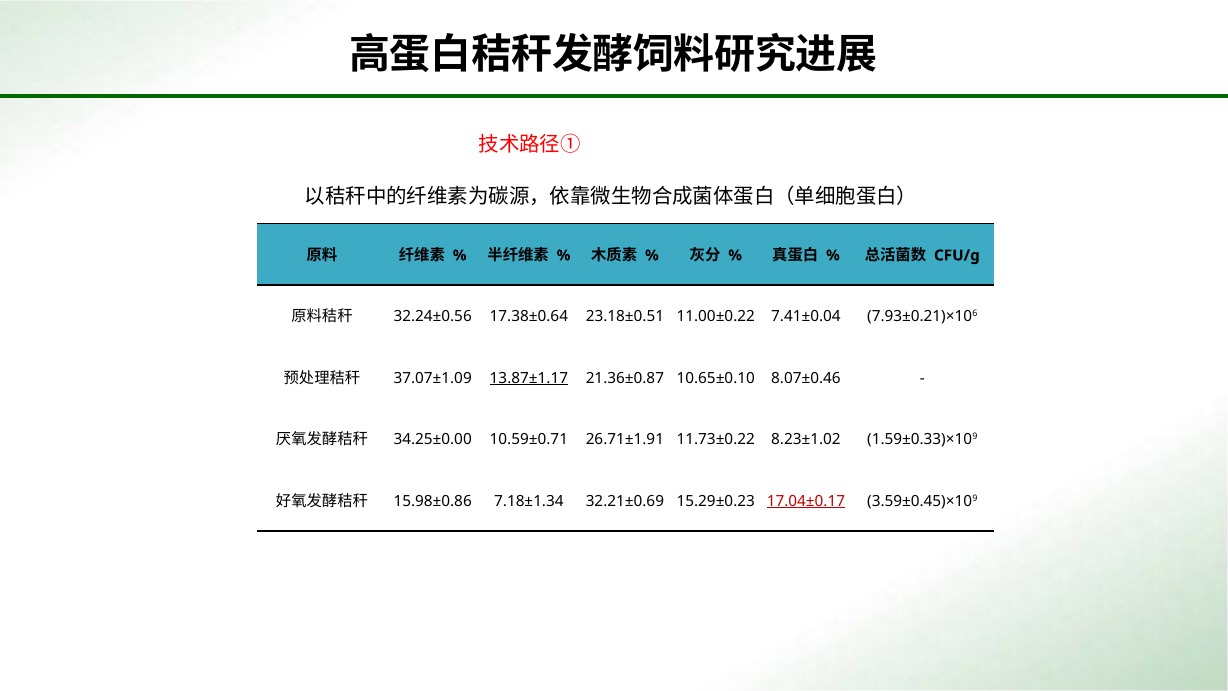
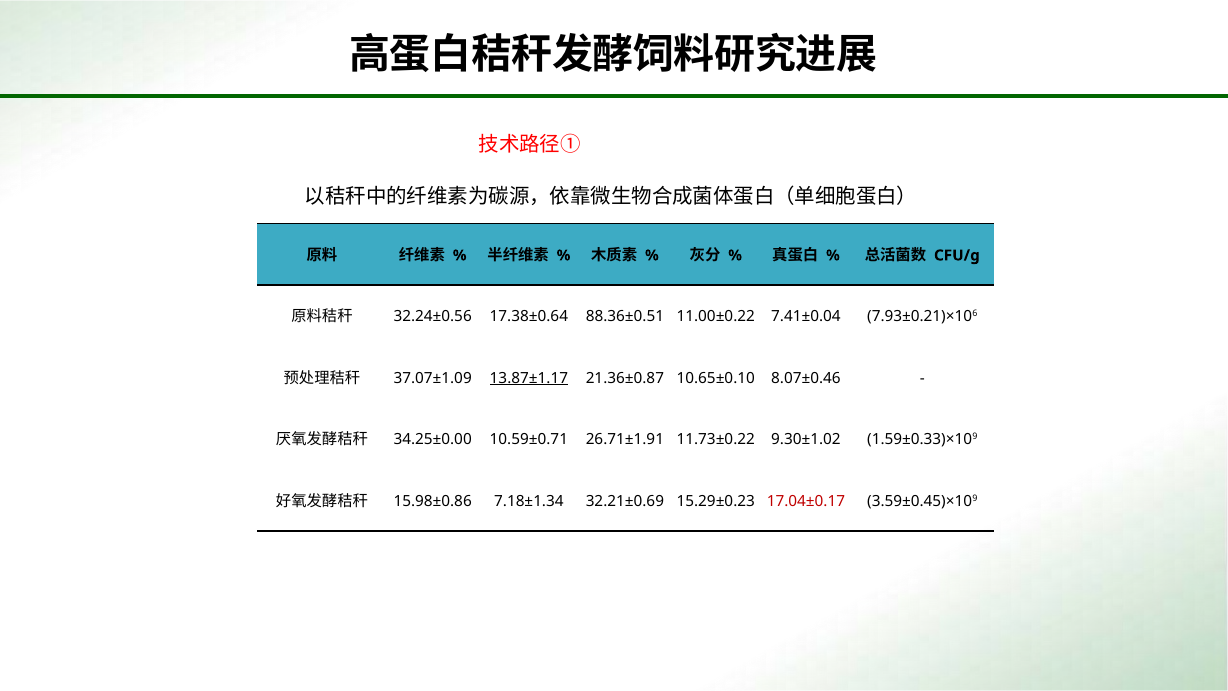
23.18±0.51: 23.18±0.51 -> 88.36±0.51
8.23±1.02: 8.23±1.02 -> 9.30±1.02
17.04±0.17 underline: present -> none
